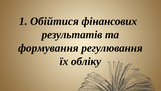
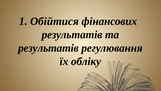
формування at (48, 48): формування -> результатів
